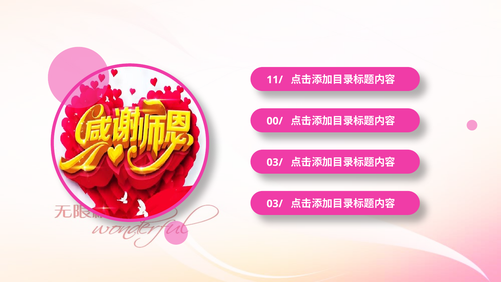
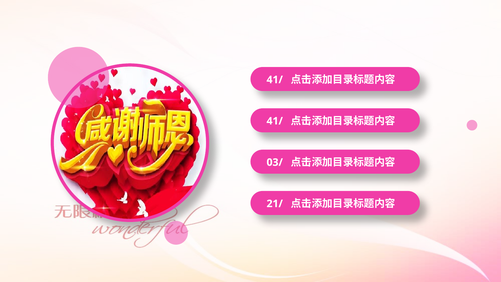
11/ at (275, 80): 11/ -> 41/
00/ at (275, 121): 00/ -> 41/
03/ at (275, 204): 03/ -> 21/
